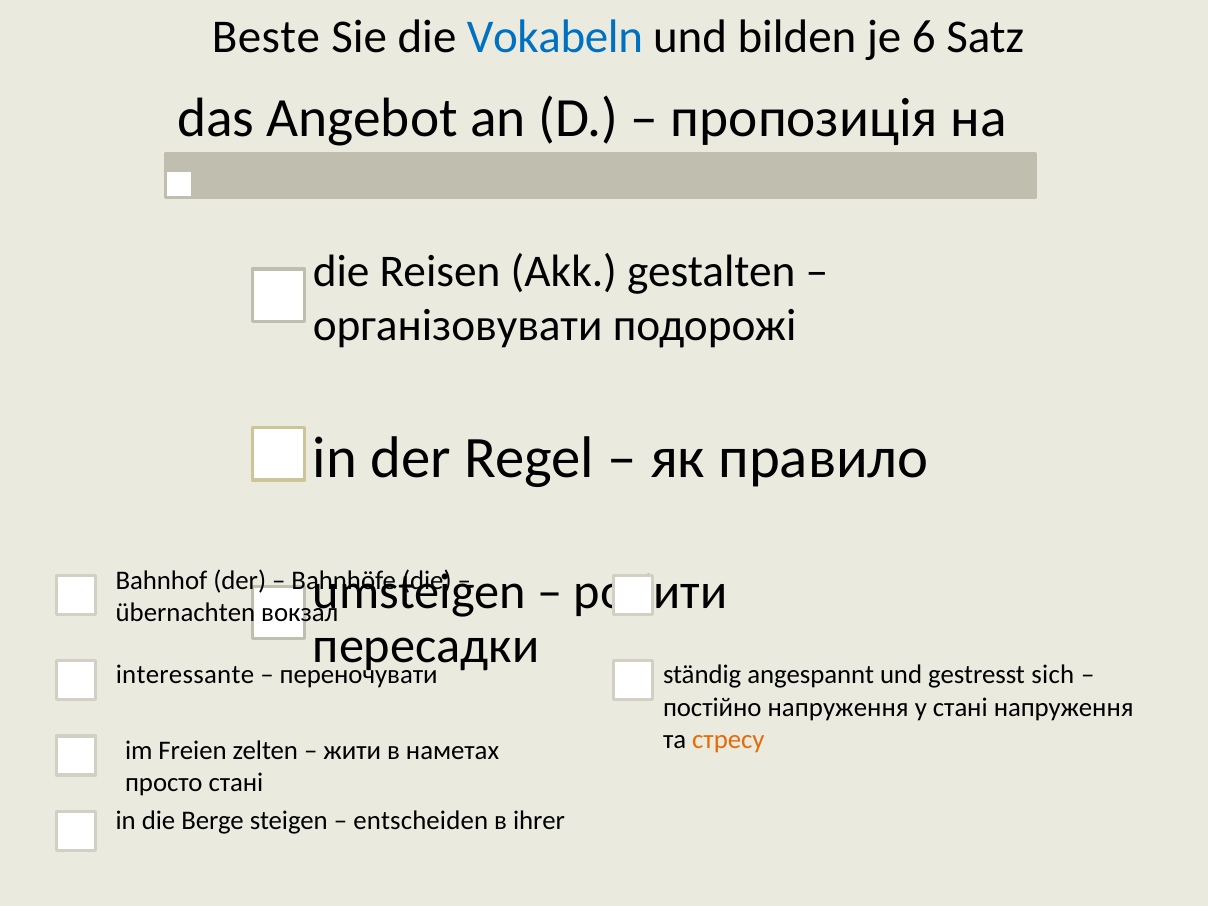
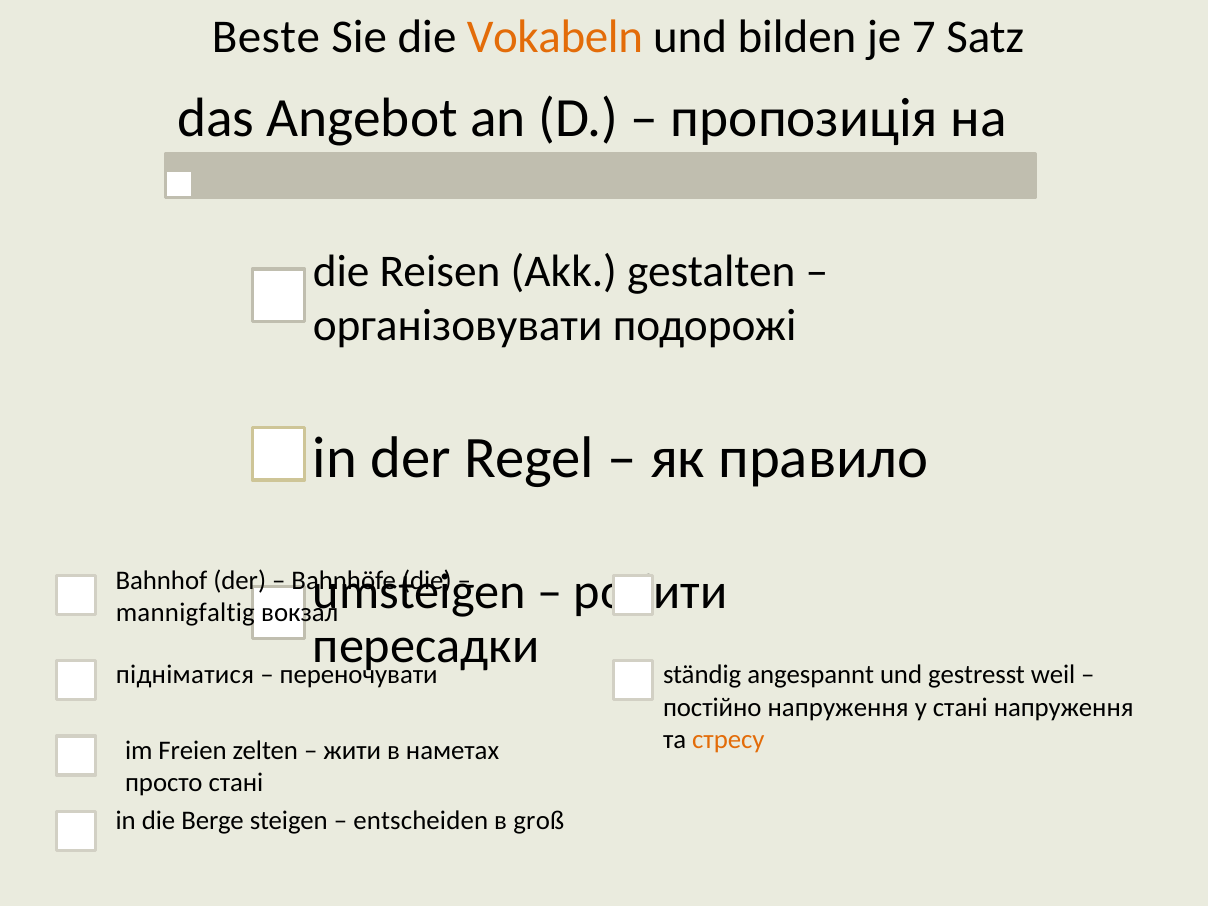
Vokabeln colour: blue -> orange
6: 6 -> 7
übernachten: übernachten -> mannigfaltig
interessante: interessante -> підніматися
sich: sich -> weil
ihrer: ihrer -> groß
